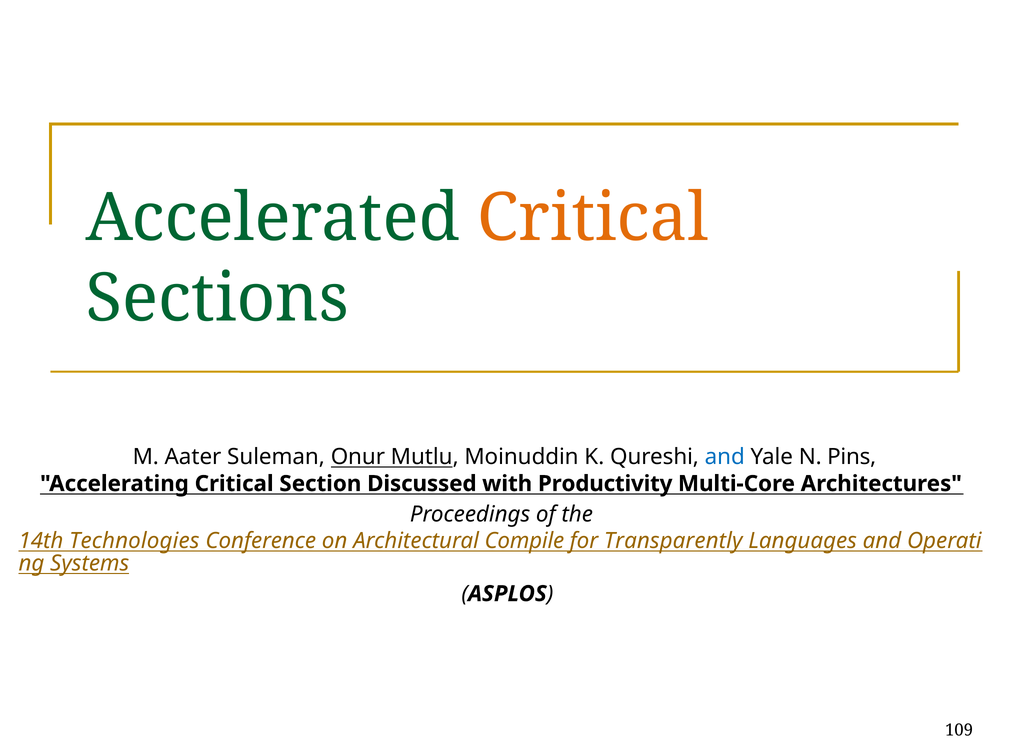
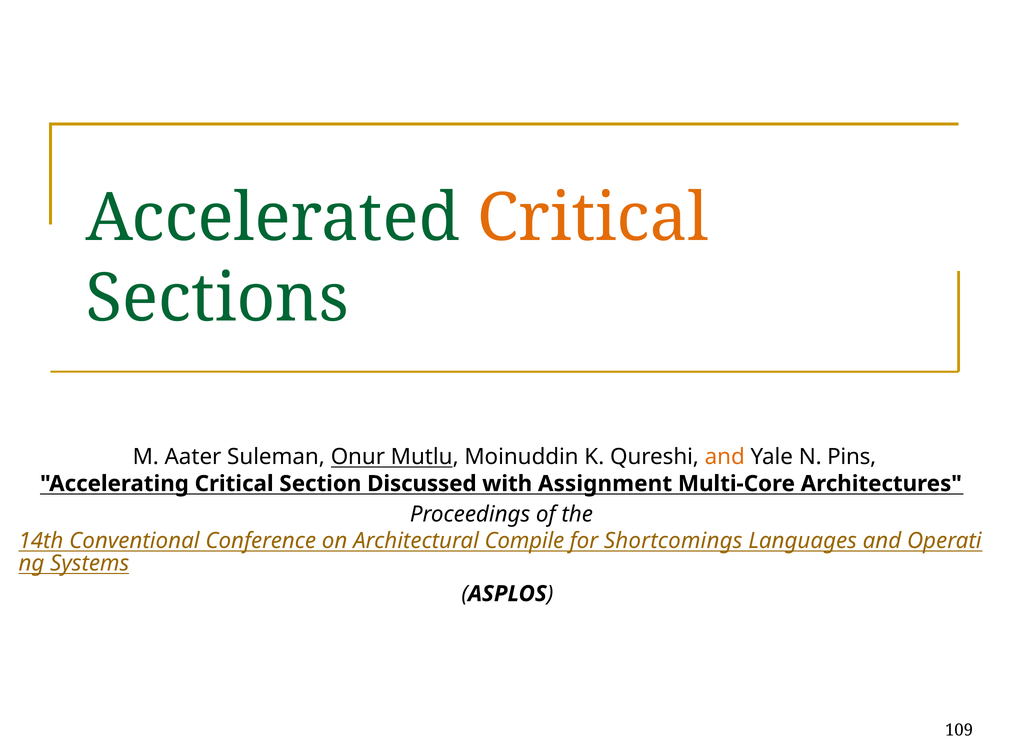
and at (725, 457) colour: blue -> orange
Productivity: Productivity -> Assignment
Technologies: Technologies -> Conventional
Transparently: Transparently -> Shortcomings
